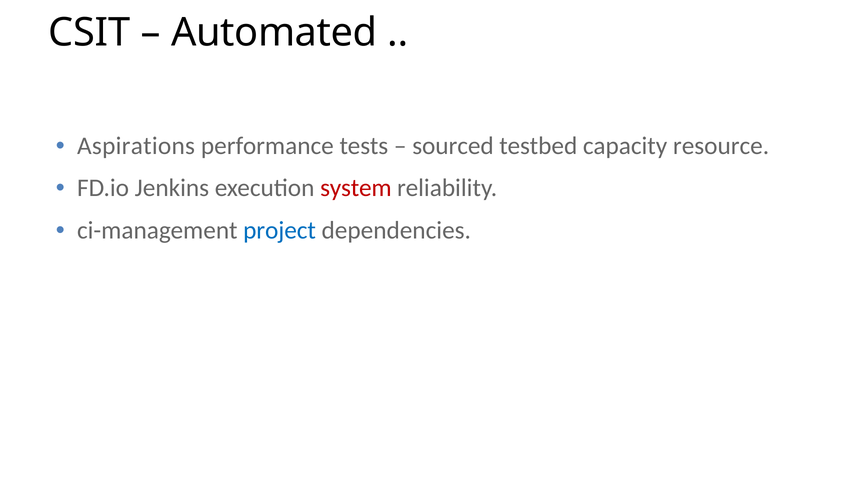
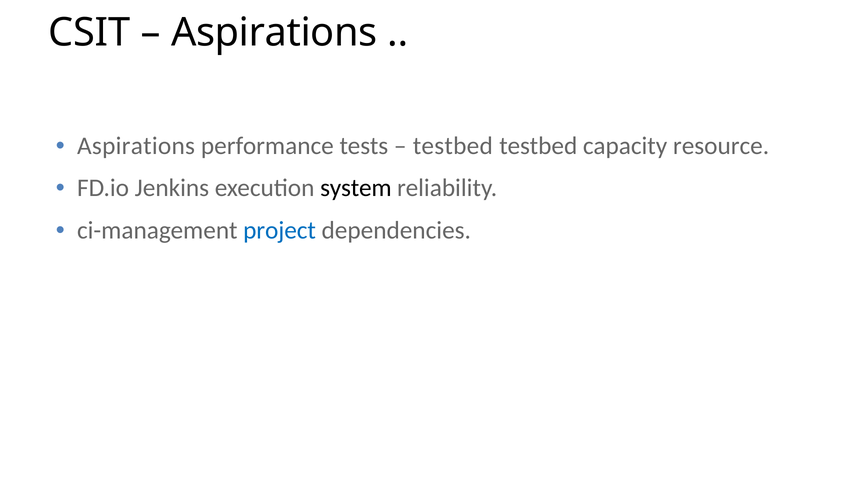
Automated at (274, 33): Automated -> Aspirations
sourced at (453, 146): sourced -> testbed
system colour: red -> black
